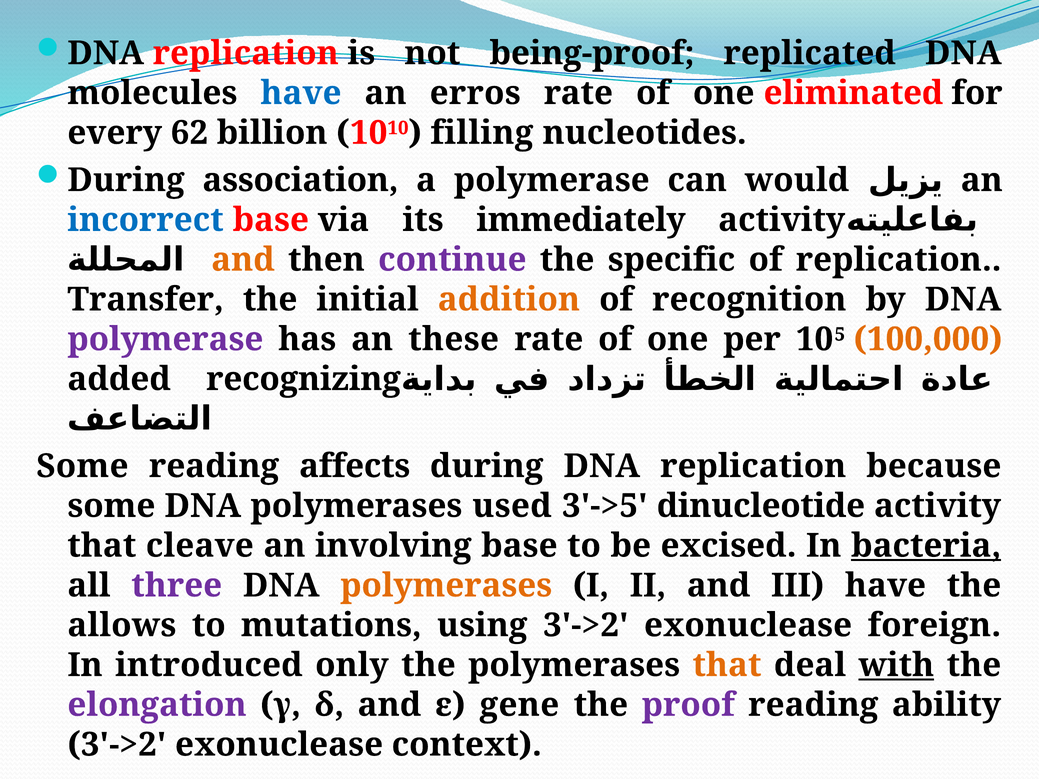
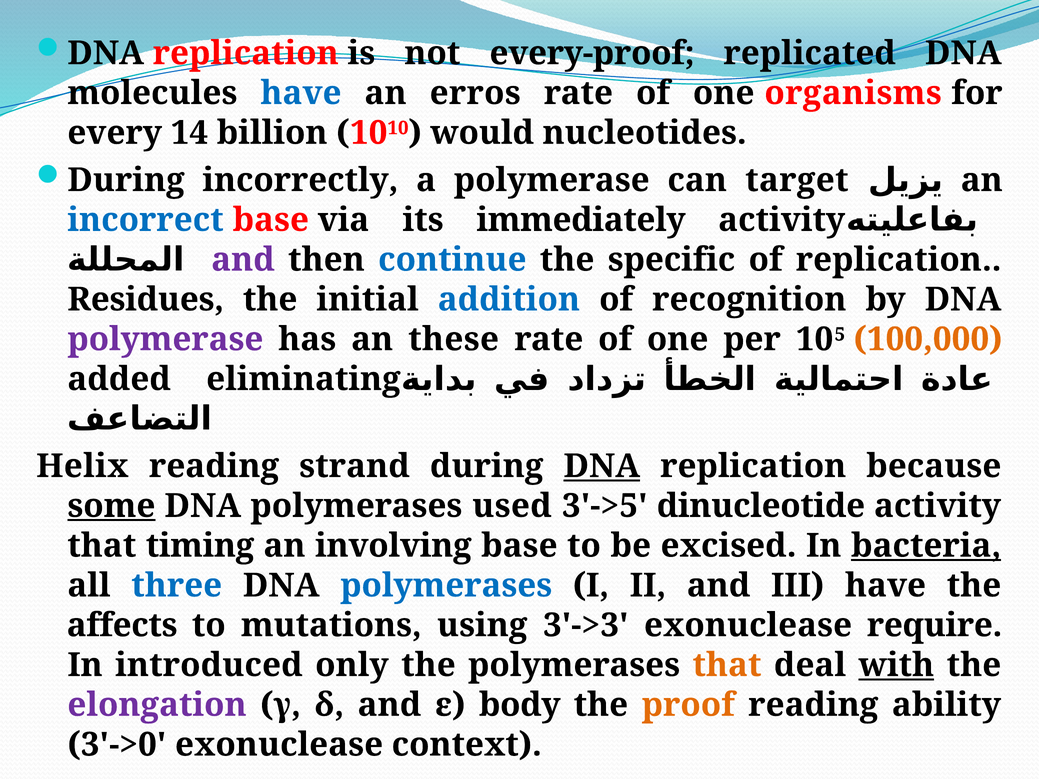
being-proof: being-proof -> every-proof
eliminated: eliminated -> organisms
62: 62 -> 14
filling: filling -> would
association: association -> incorrectly
would: would -> target
and at (243, 260) colour: orange -> purple
continue colour: purple -> blue
Transfer: Transfer -> Residues
addition colour: orange -> blue
recognizing: recognizing -> eliminating
Some at (82, 466): Some -> Helix
affects: affects -> strand
DNA at (602, 466) underline: none -> present
some at (111, 506) underline: none -> present
cleave: cleave -> timing
three colour: purple -> blue
polymerases at (446, 586) colour: orange -> blue
allows: allows -> affects
using 3'->2: 3'->2 -> 3'->3
foreign: foreign -> require
gene: gene -> body
proof colour: purple -> orange
3'->2 at (117, 745): 3'->2 -> 3'->0
